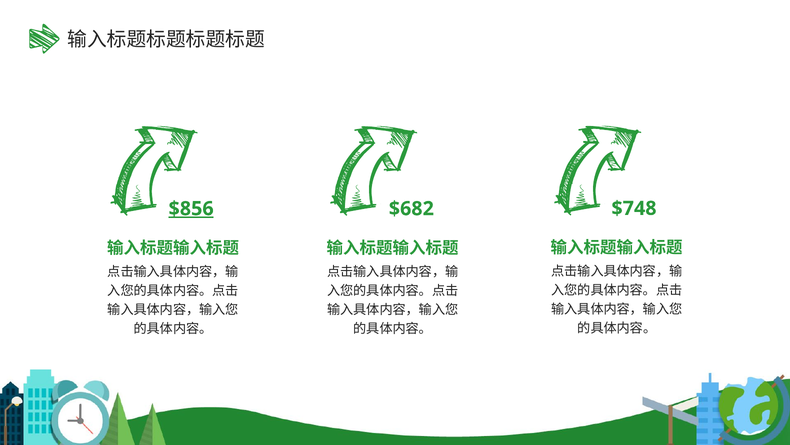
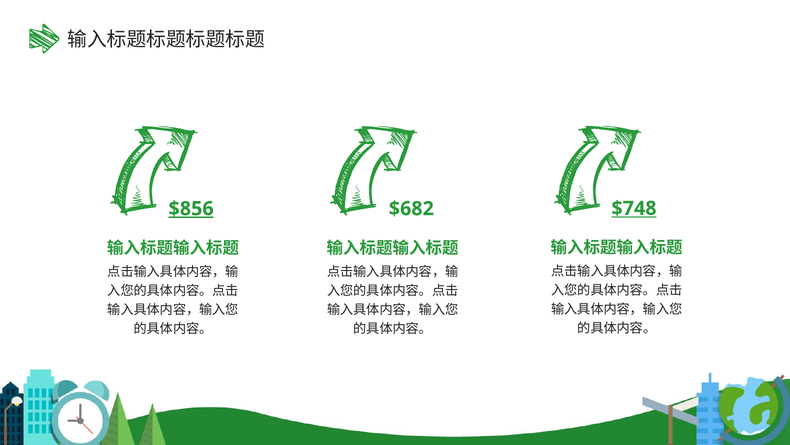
$748 underline: none -> present
